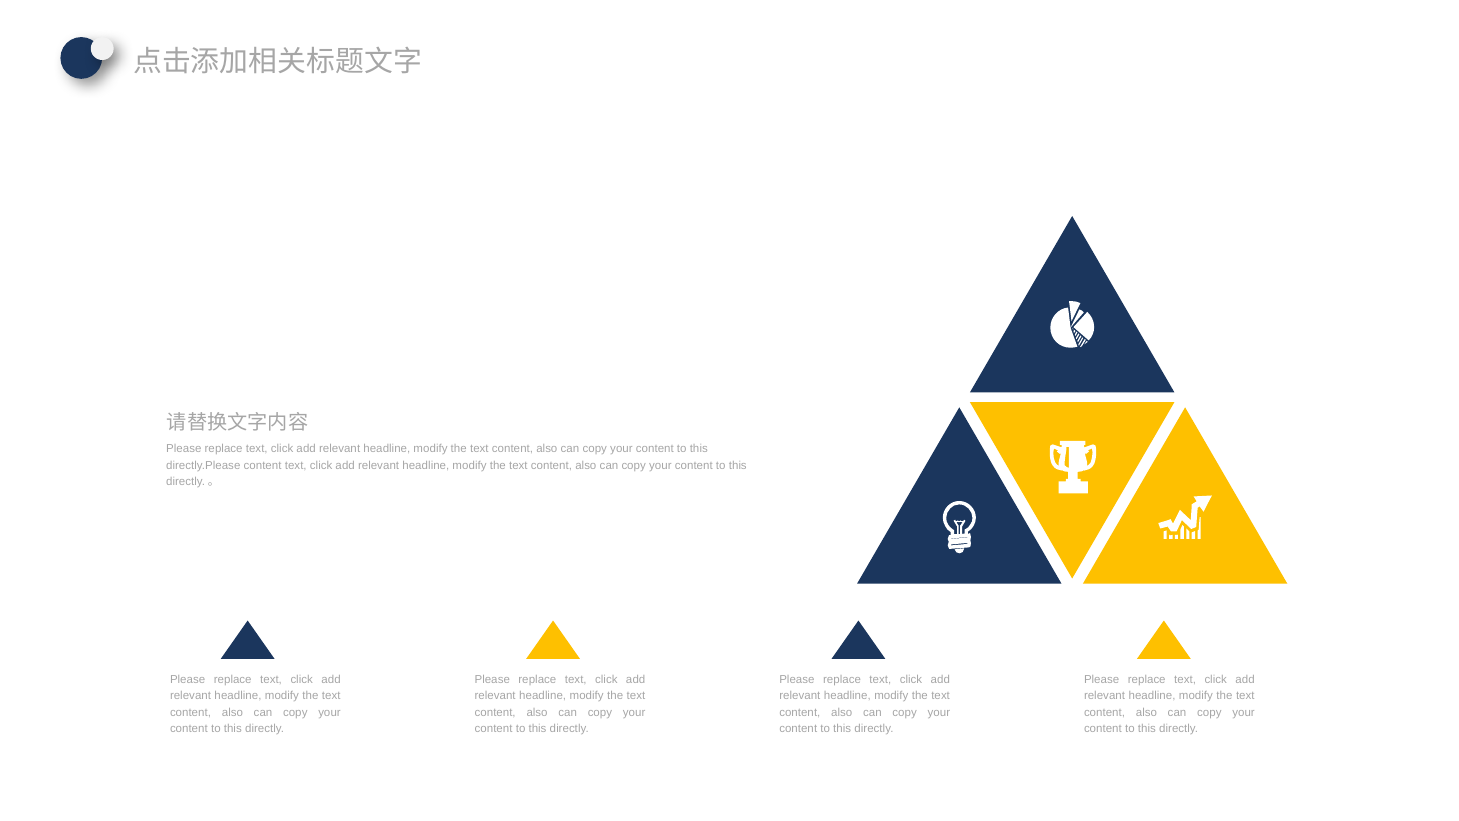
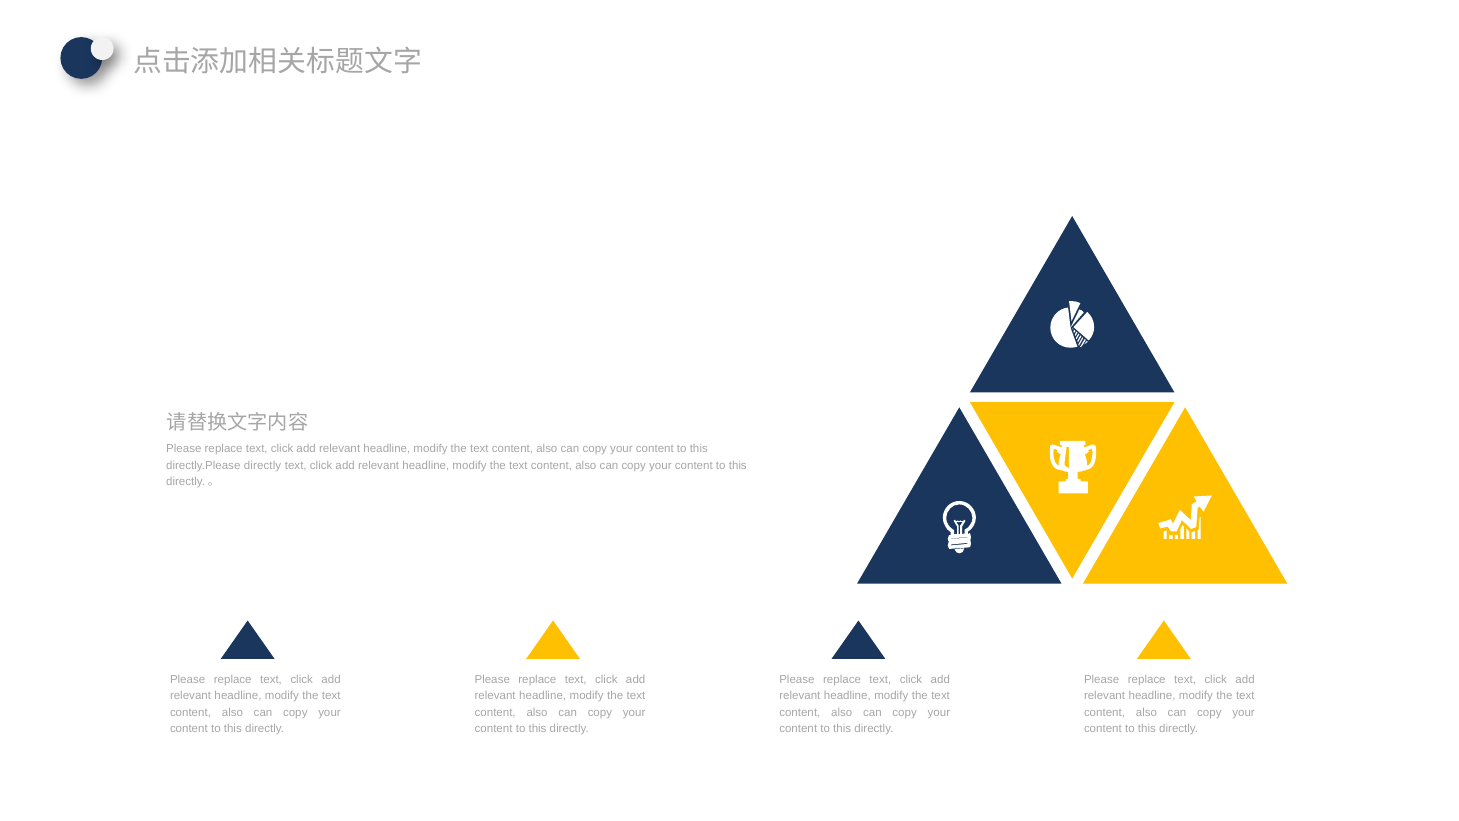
directly.Please content: content -> directly
